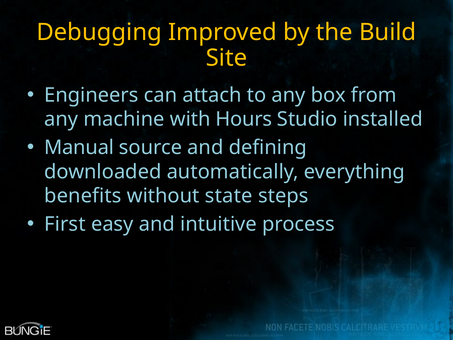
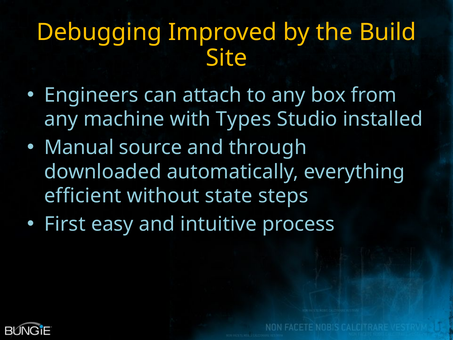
Hours: Hours -> Types
defining: defining -> through
benefits: benefits -> efficient
